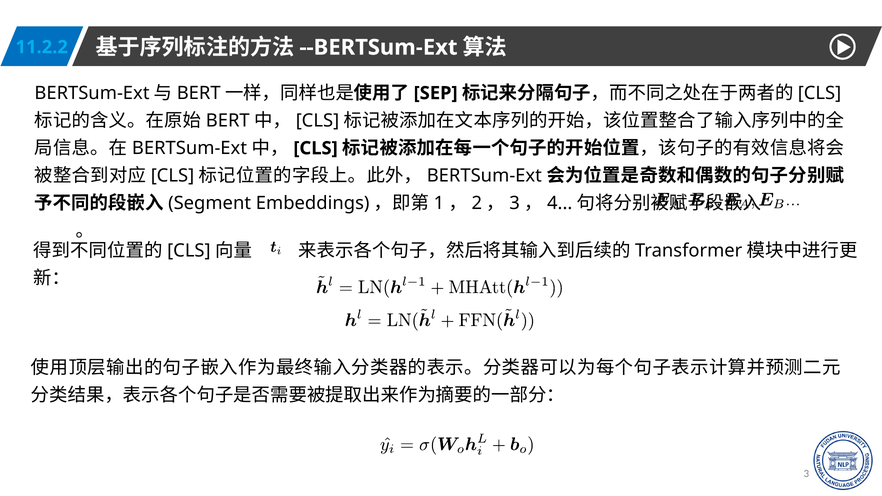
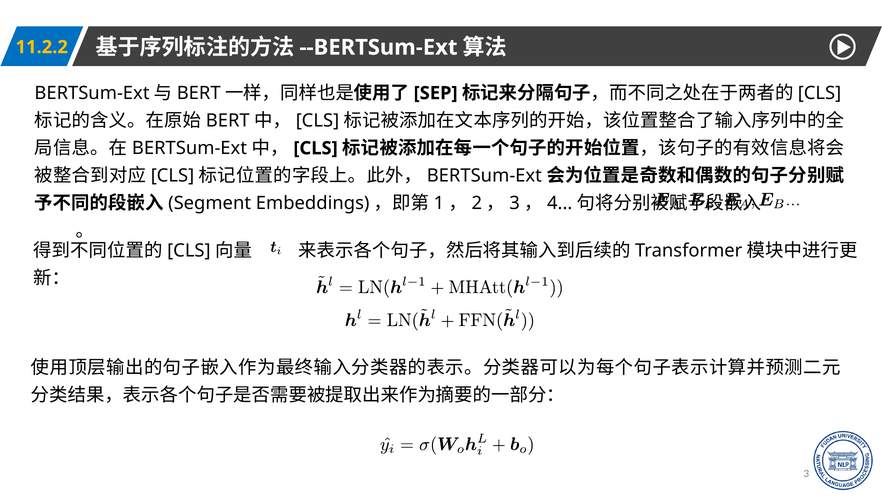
11.2.2 colour: light blue -> yellow
